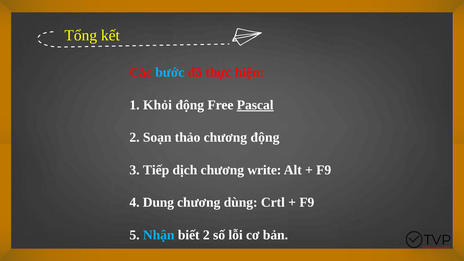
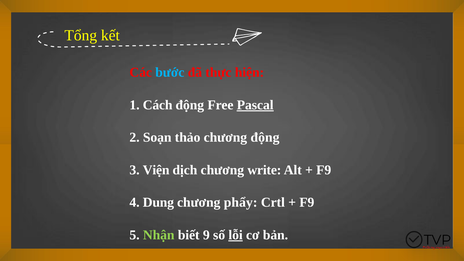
Khỏi: Khỏi -> Cách
Tiếp: Tiếp -> Viện
dùng: dùng -> phẩy
Nhận colour: light blue -> light green
biết 2: 2 -> 9
lỗi underline: none -> present
